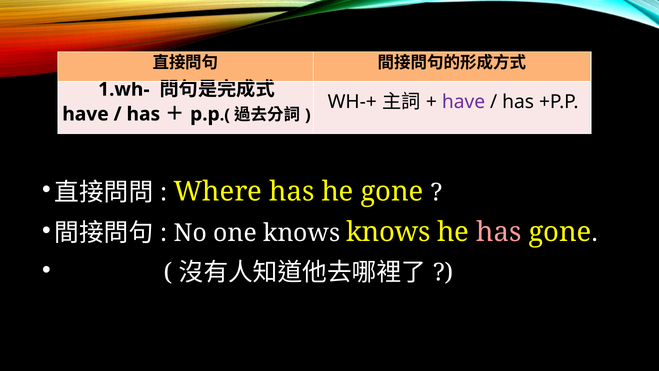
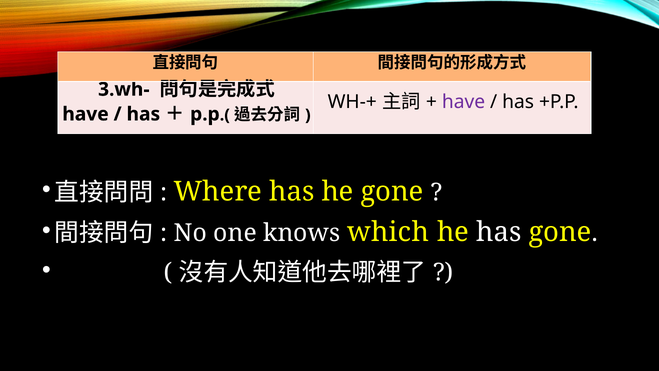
1.wh-: 1.wh- -> 3.wh-
knows knows: knows -> which
has at (499, 232) colour: pink -> white
